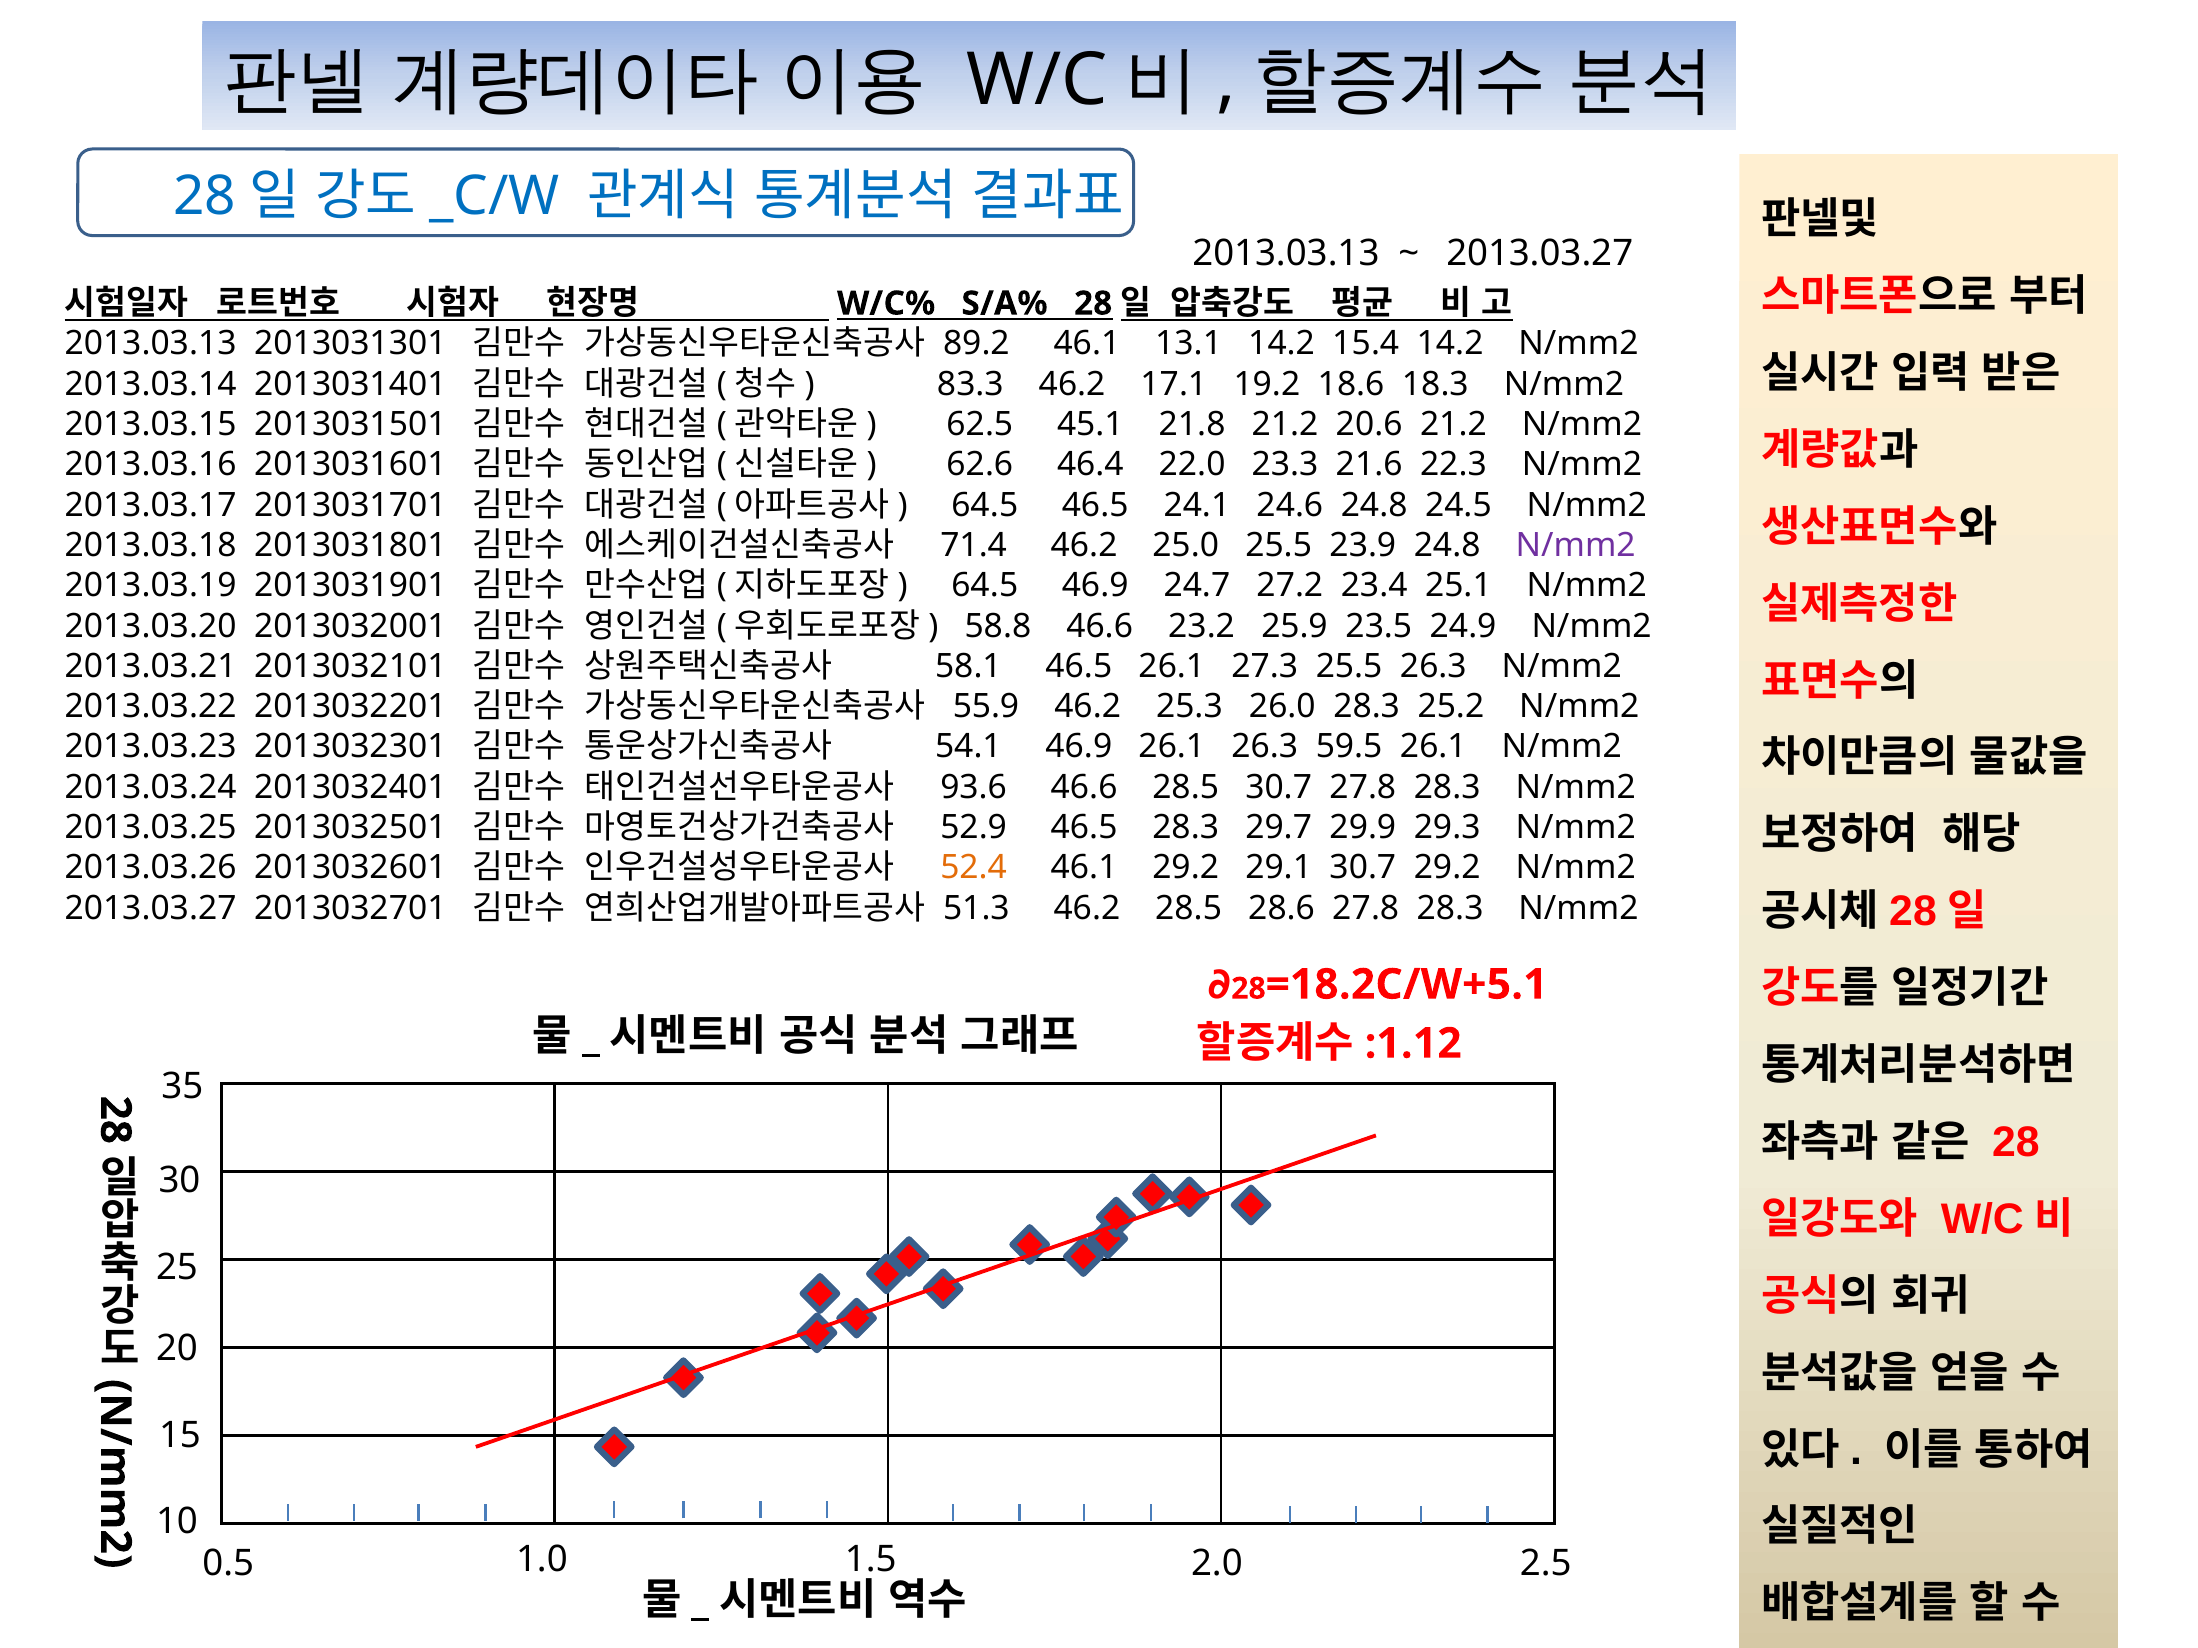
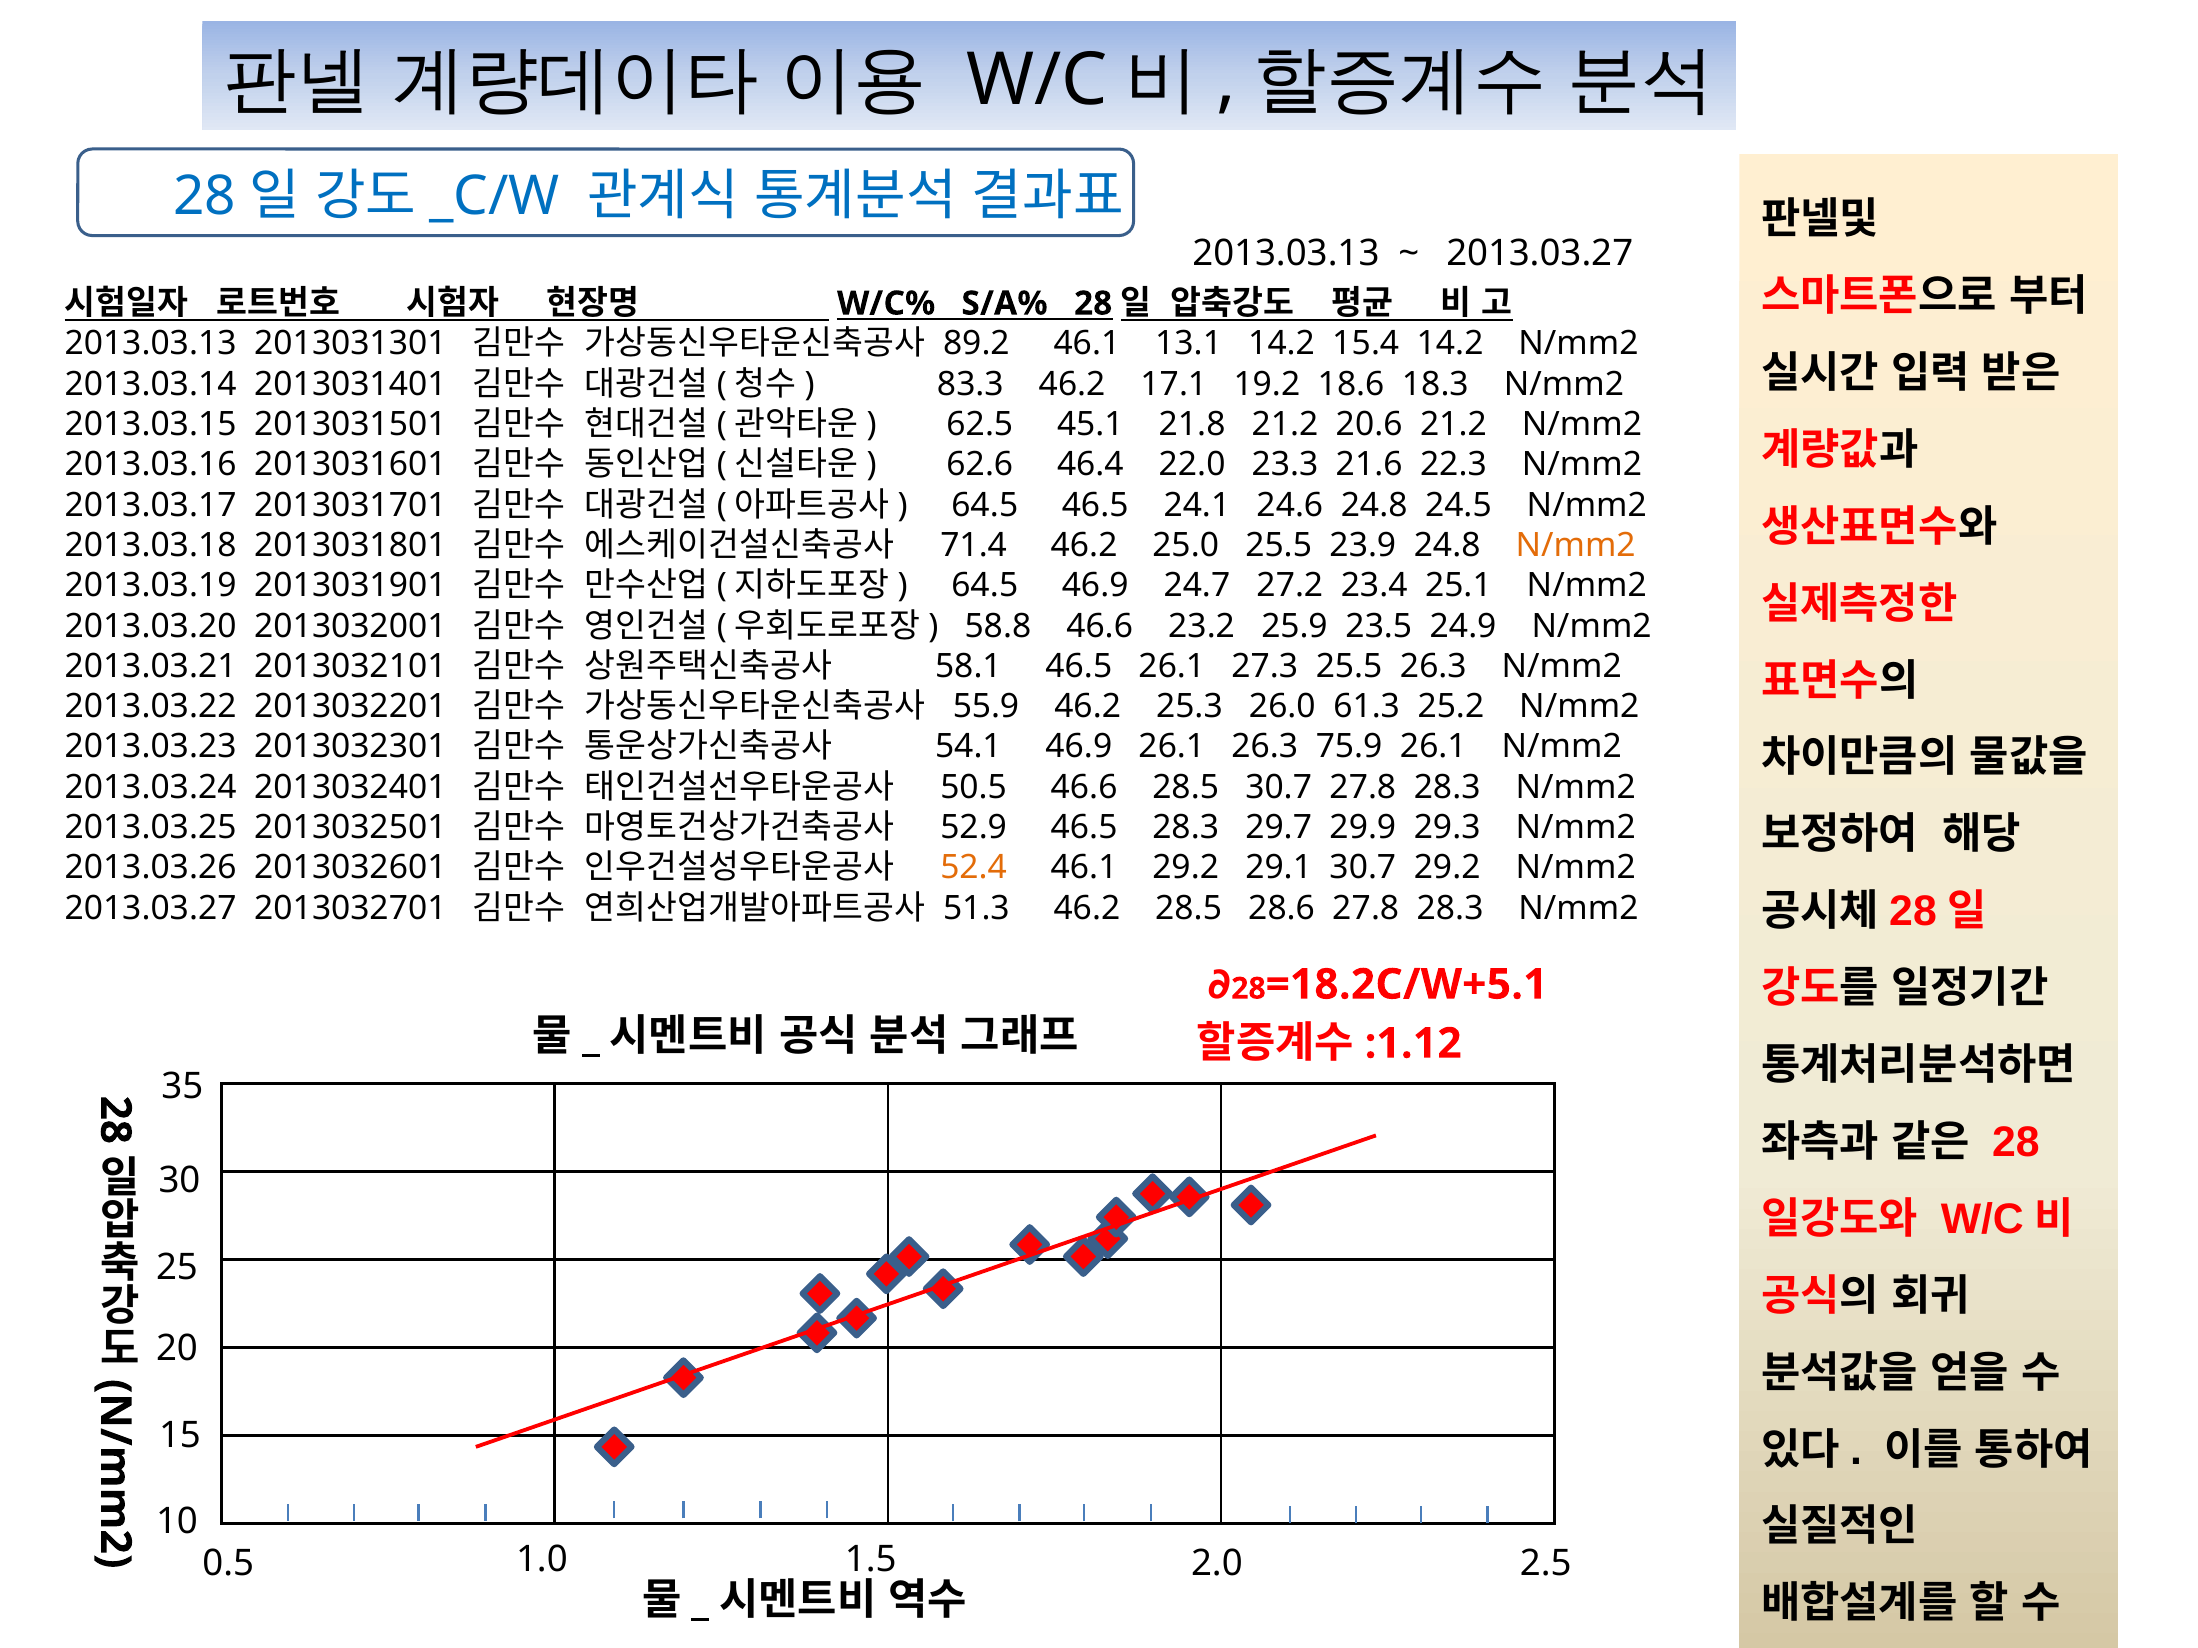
N/mm2 at (1576, 546) colour: purple -> orange
26.0 28.3: 28.3 -> 61.3
59.5: 59.5 -> 75.9
93.6: 93.6 -> 50.5
